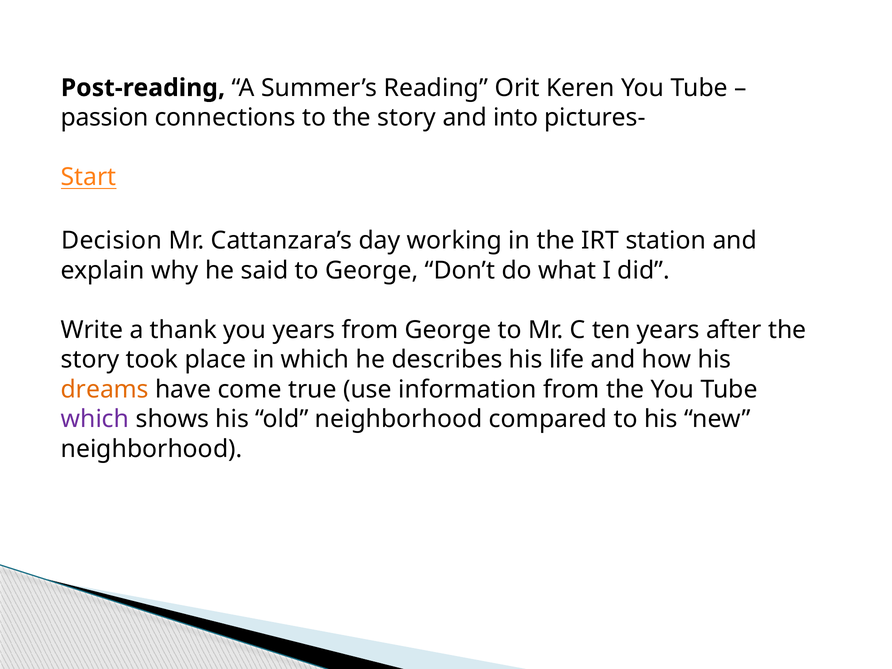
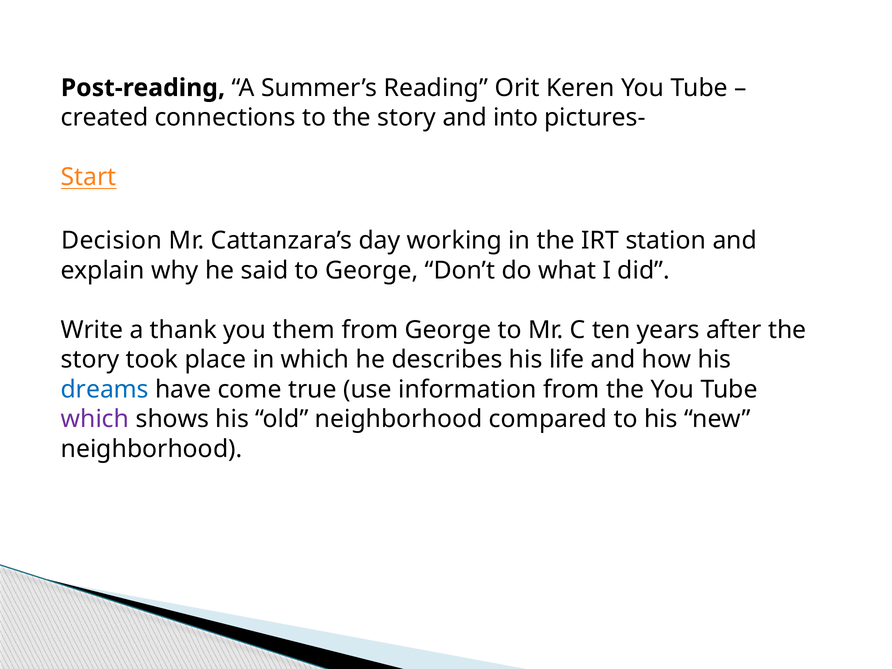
passion: passion -> created
you years: years -> them
dreams colour: orange -> blue
